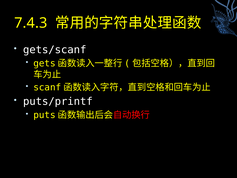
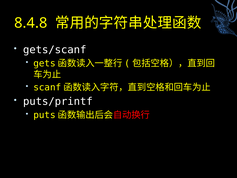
7.4.3: 7.4.3 -> 8.4.8
